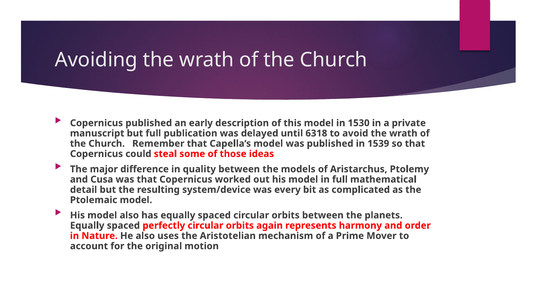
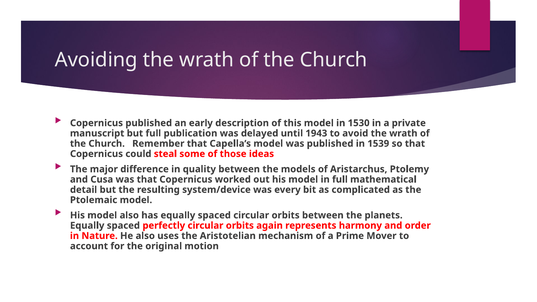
6318: 6318 -> 1943
